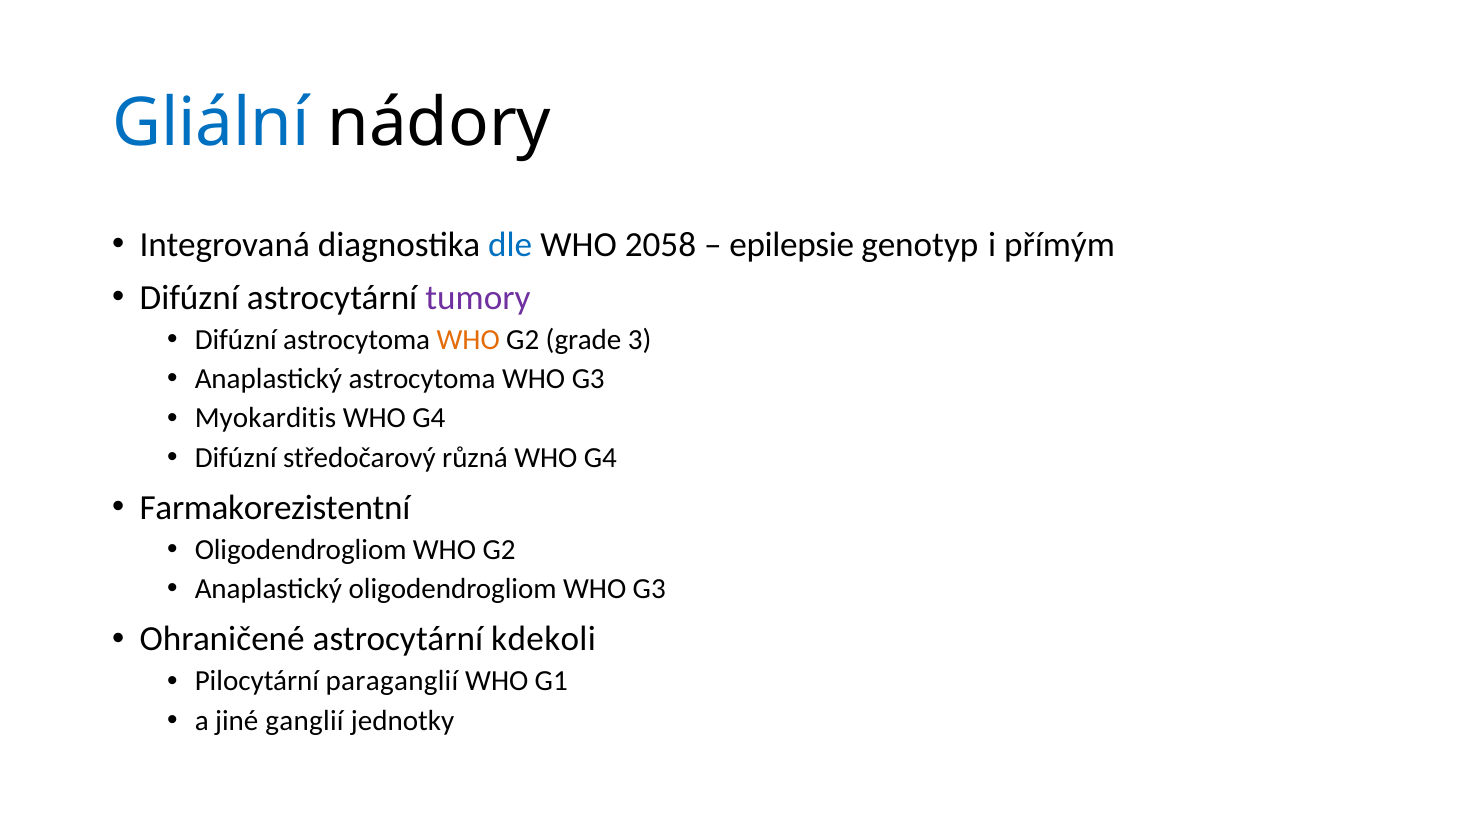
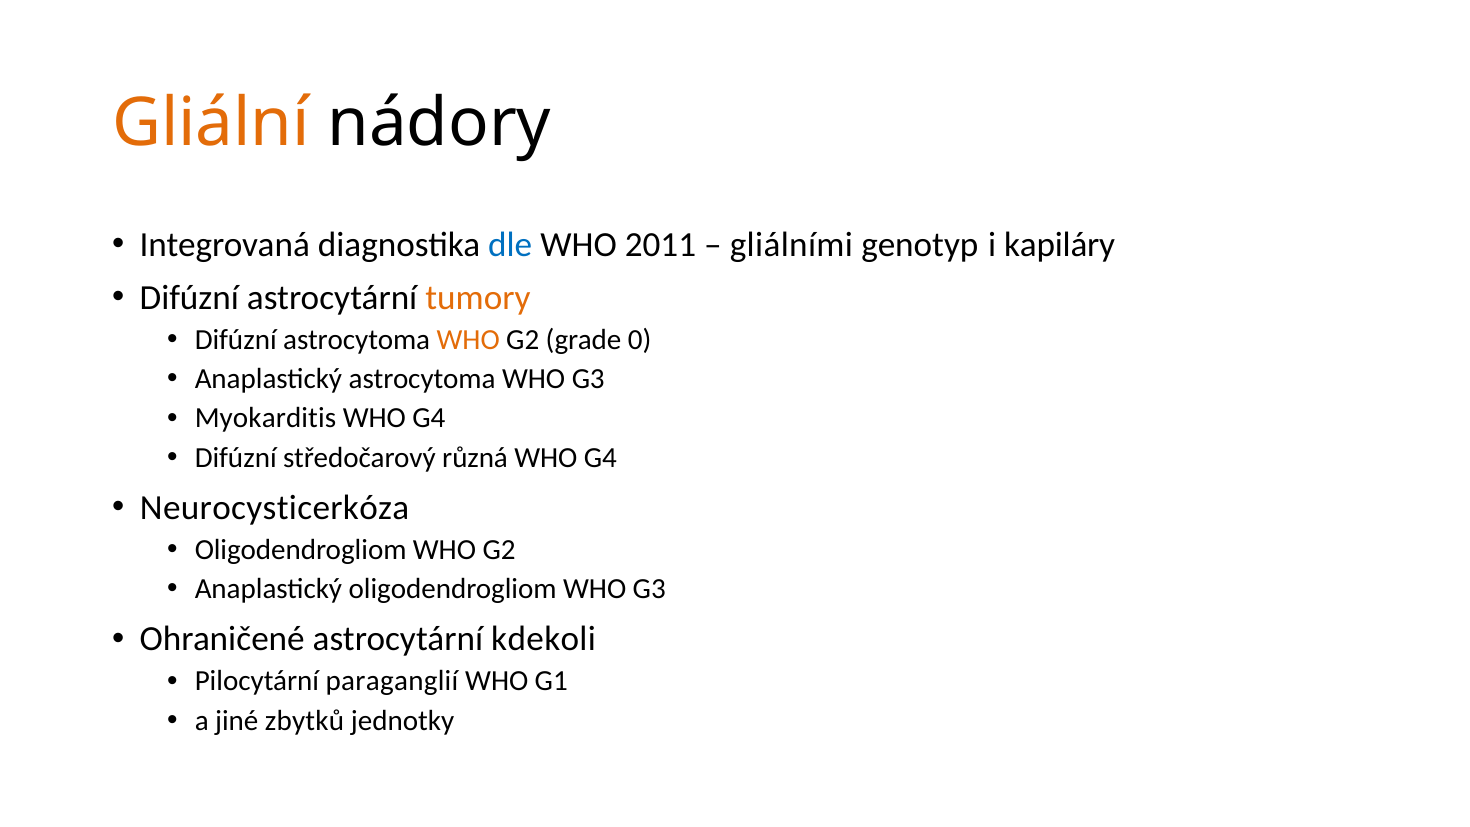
Gliální colour: blue -> orange
2058: 2058 -> 2011
epilepsie: epilepsie -> gliálními
přímým: přímým -> kapiláry
tumory colour: purple -> orange
3: 3 -> 0
Farmakorezistentní: Farmakorezistentní -> Neurocysticerkóza
ganglií: ganglií -> zbytků
